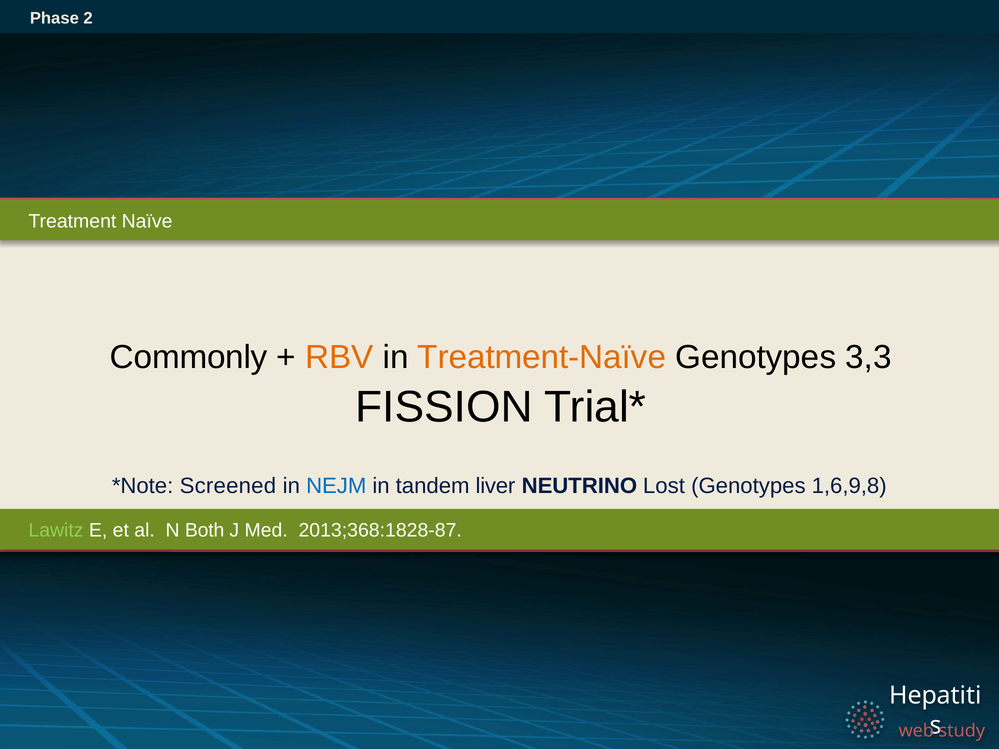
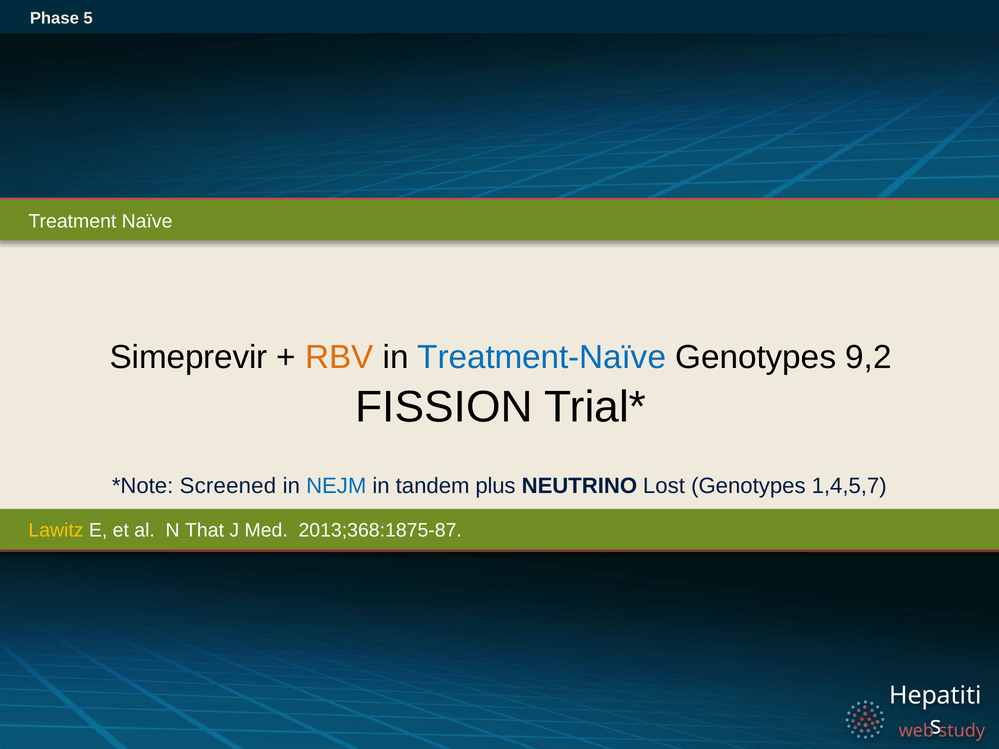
2: 2 -> 5
Commonly: Commonly -> Simeprevir
Treatment-Naïve colour: orange -> blue
3,3: 3,3 -> 9,2
liver: liver -> plus
1,6,9,8: 1,6,9,8 -> 1,4,5,7
Lawitz colour: light green -> yellow
Both: Both -> That
2013;368:1828-87: 2013;368:1828-87 -> 2013;368:1875-87
